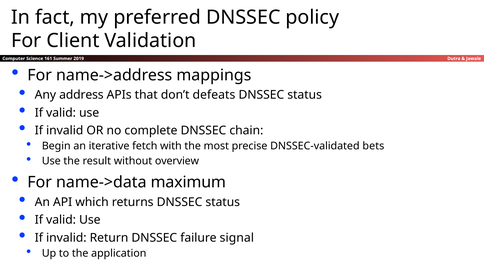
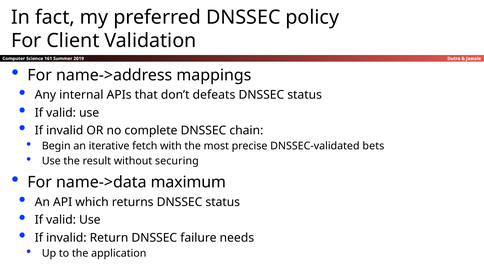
address: address -> internal
overview: overview -> securing
signal: signal -> needs
